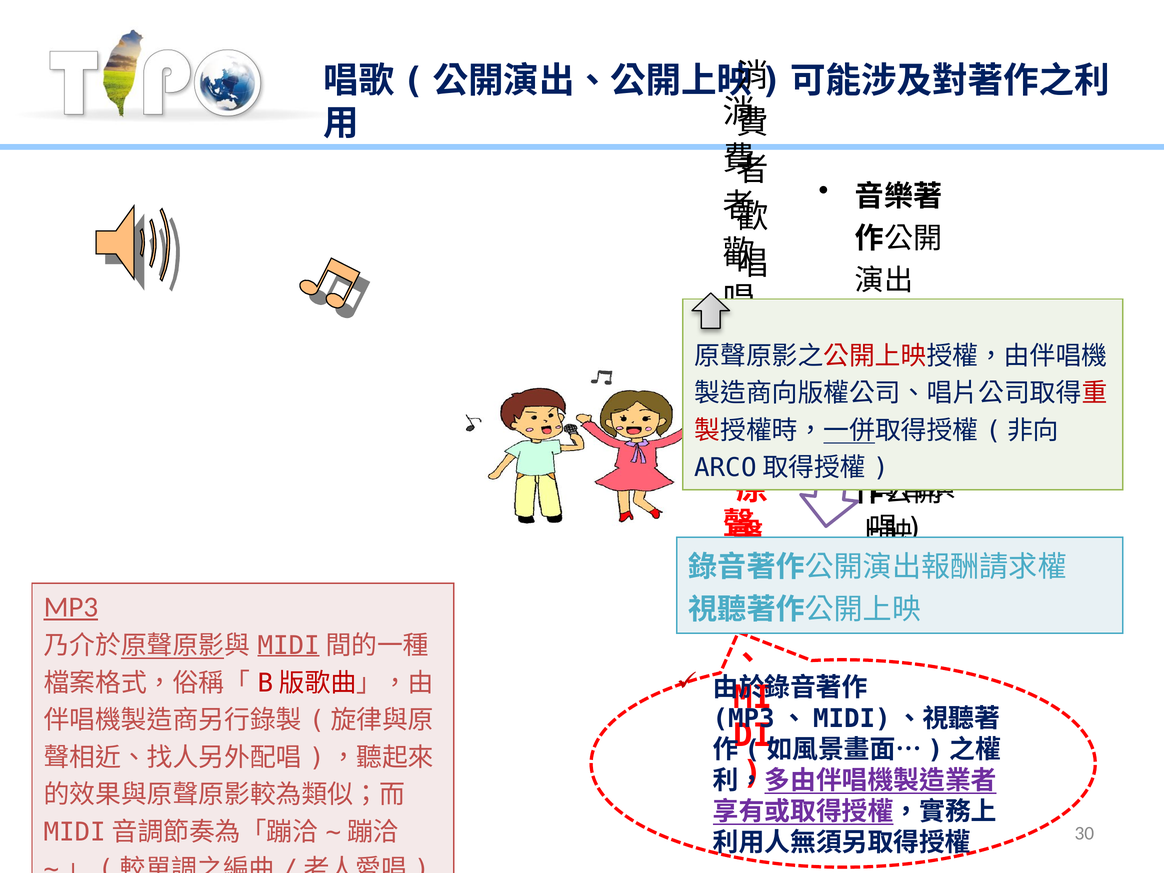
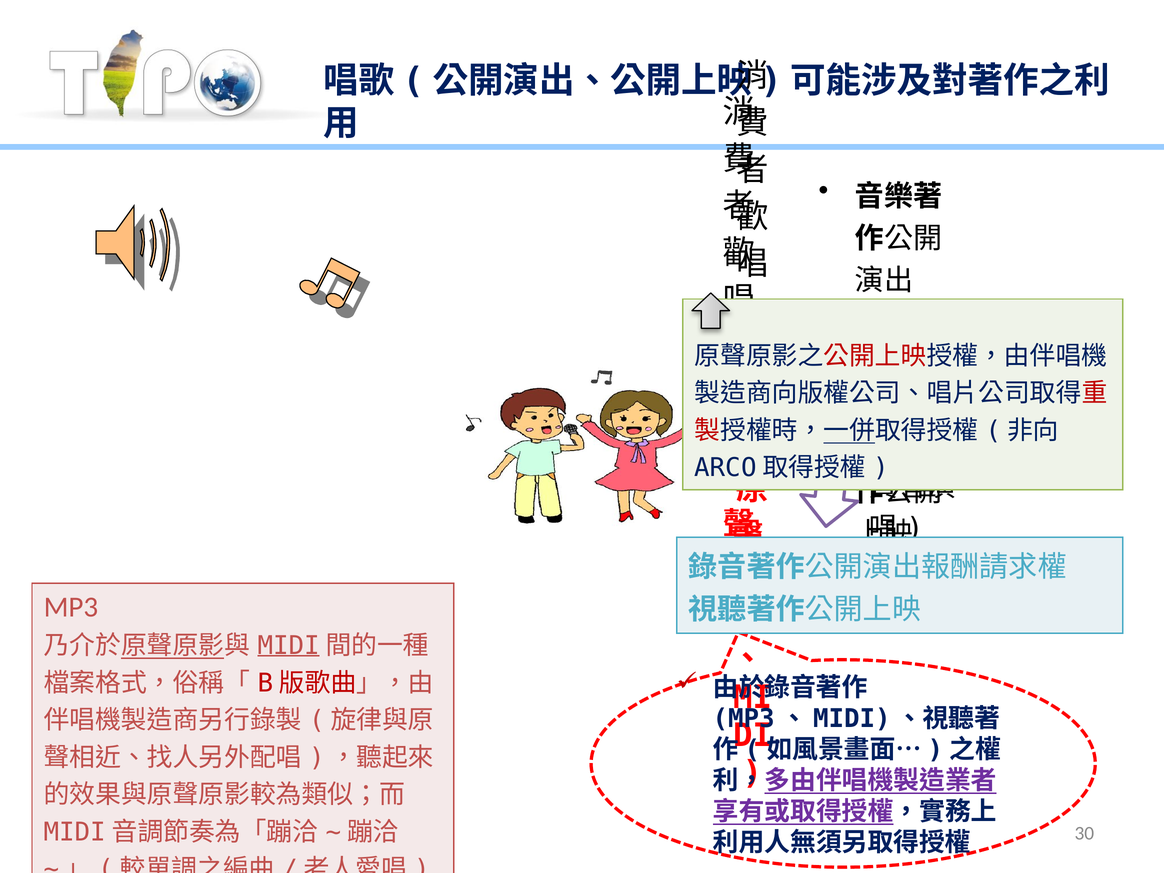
MP3 underline: present -> none
